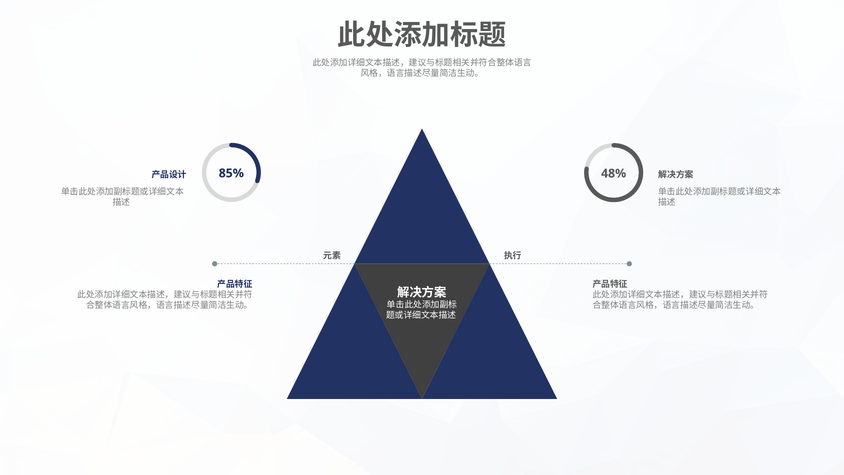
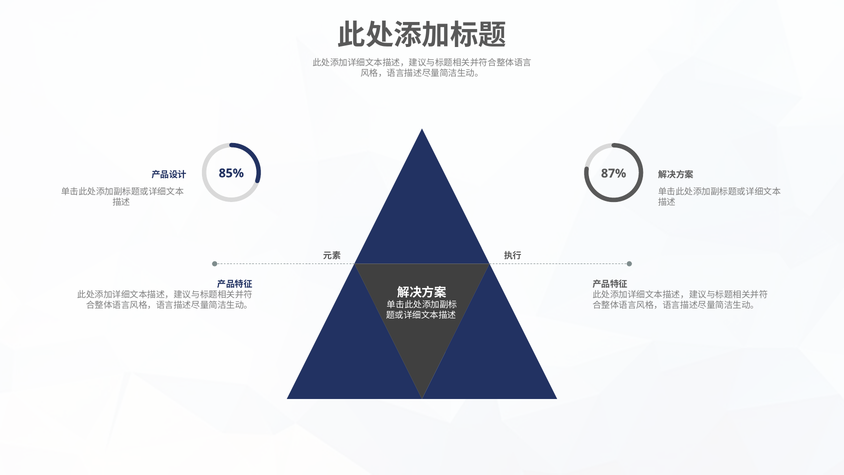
48%: 48% -> 87%
